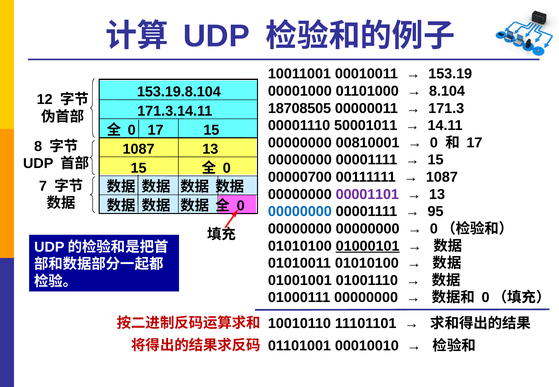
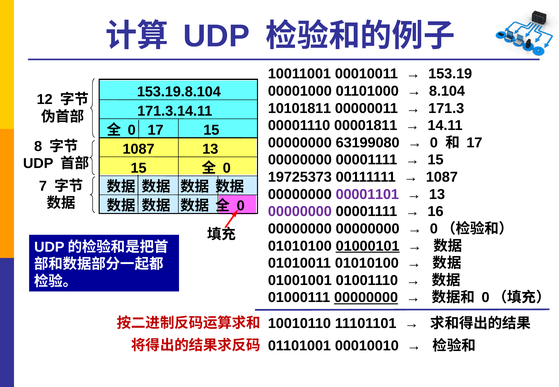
18708505: 18708505 -> 10101811
50001011: 50001011 -> 00001811
00810001: 00810001 -> 63199080
00000700: 00000700 -> 19725373
00000000 at (300, 212) colour: blue -> purple
95: 95 -> 16
00000000 at (366, 298) underline: none -> present
